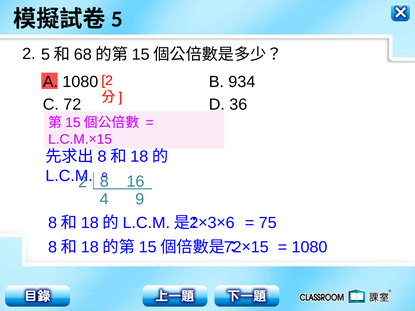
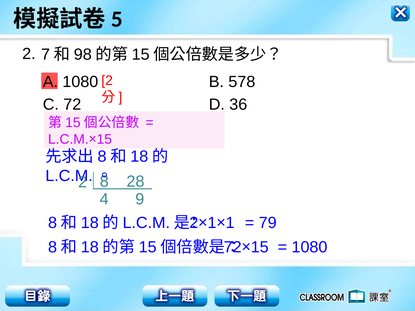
5: 5 -> 7
68: 68 -> 98
934: 934 -> 578
16: 16 -> 28
3 at (212, 223): 3 -> 1
6 at (230, 223): 6 -> 1
75: 75 -> 79
